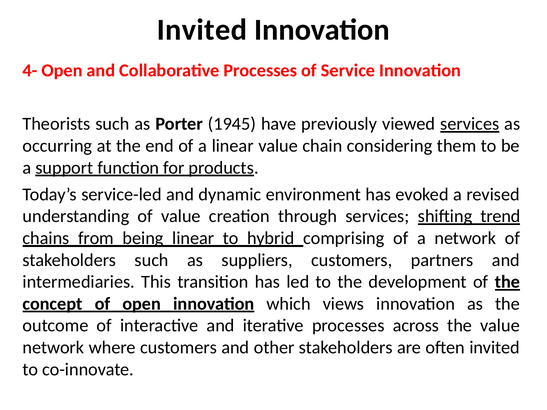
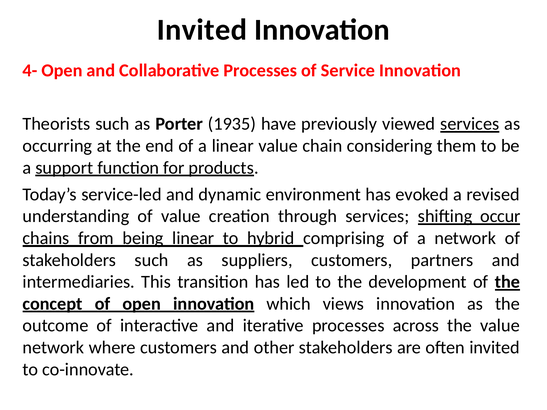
1945: 1945 -> 1935
trend: trend -> occur
